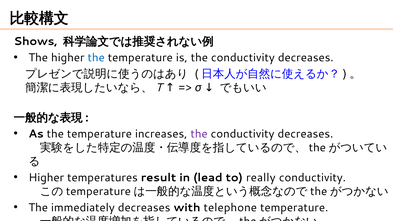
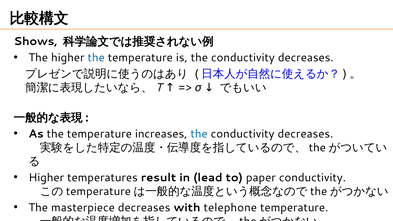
the at (199, 134) colour: purple -> blue
really: really -> paper
immediately: immediately -> masterpiece
